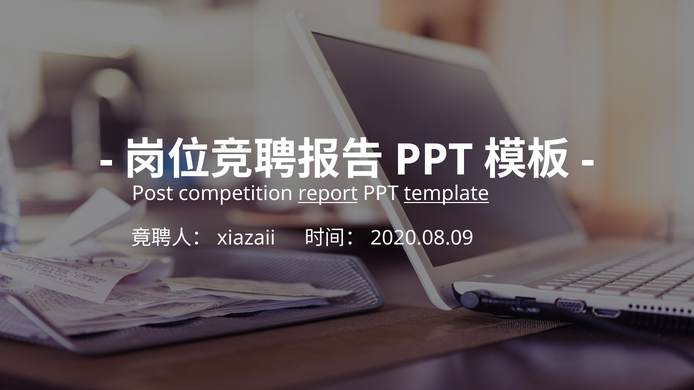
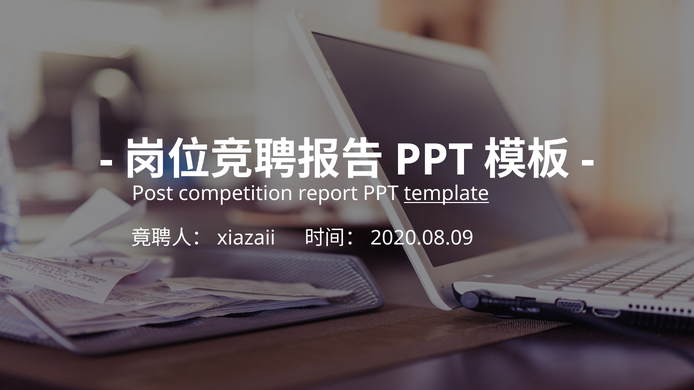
report underline: present -> none
